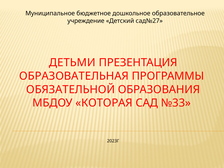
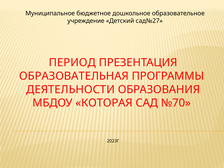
ДЕТЬМИ: ДЕТЬМИ -> ПЕРИОД
ОБЯЗАТЕЛЬНОЙ: ОБЯЗАТЕЛЬНОЙ -> ДЕЯТЕЛЬНОСТИ
№33: №33 -> №70
